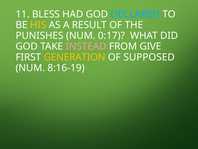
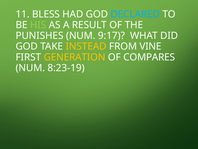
HIS colour: yellow -> light green
0:17: 0:17 -> 9:17
INSTEAD colour: pink -> yellow
GIVE: GIVE -> VINE
SUPPOSED: SUPPOSED -> COMPARES
8:16-19: 8:16-19 -> 8:23-19
